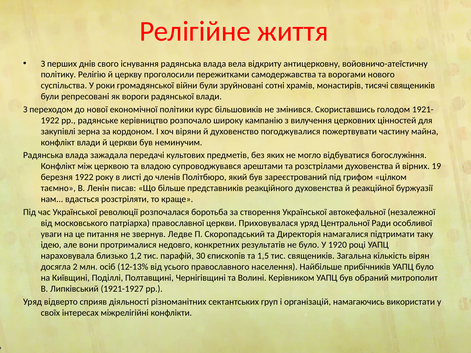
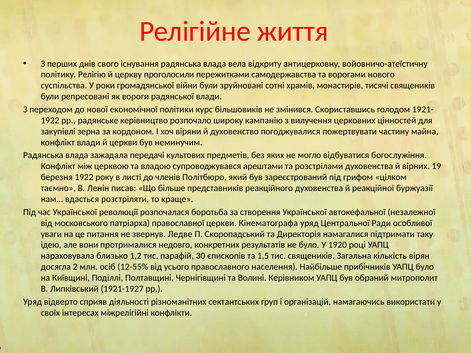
Приховувалася: Приховувалася -> Кінематографа
12-13%: 12-13% -> 12-55%
